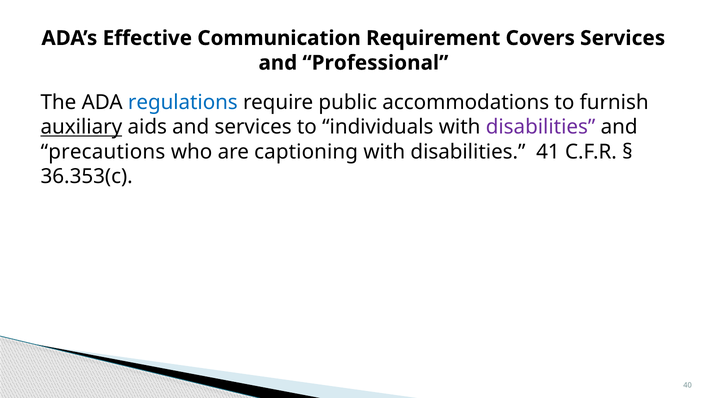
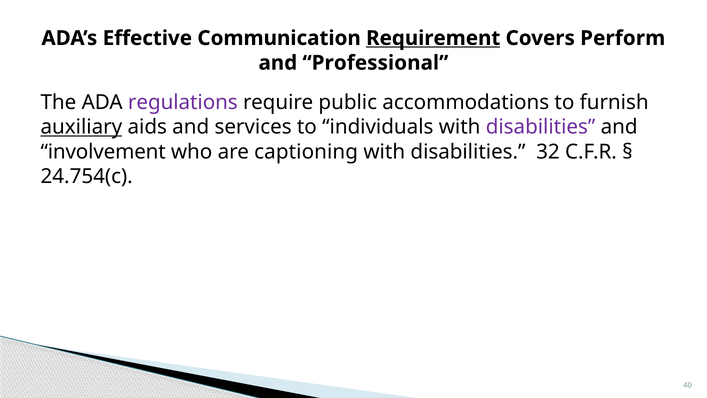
Requirement underline: none -> present
Covers Services: Services -> Perform
regulations colour: blue -> purple
precautions: precautions -> involvement
41: 41 -> 32
36.353(c: 36.353(c -> 24.754(c
